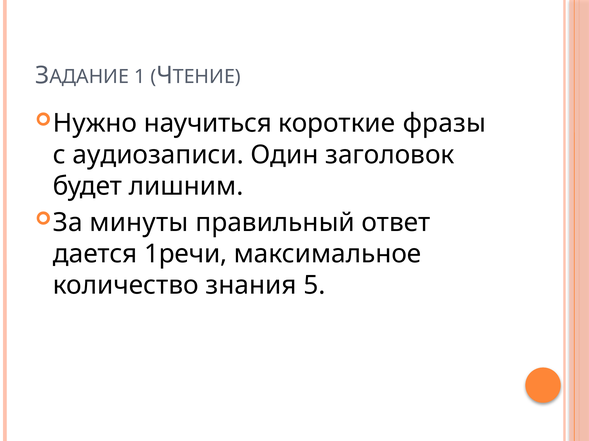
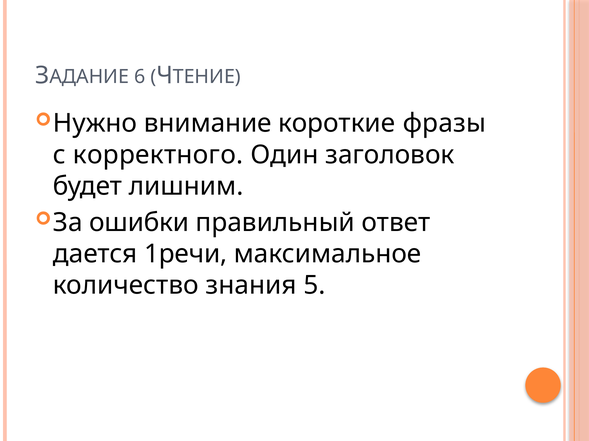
1: 1 -> 6
научиться: научиться -> внимание
аудиозаписи: аудиозаписи -> корректного
минуты: минуты -> ошибки
